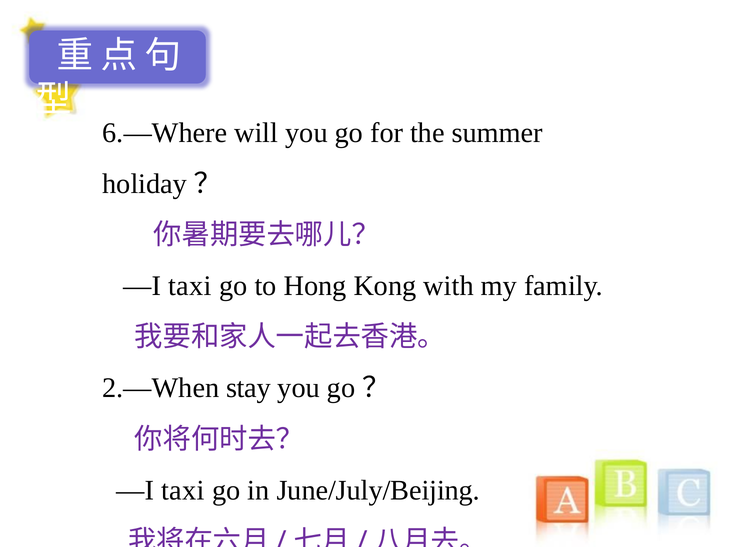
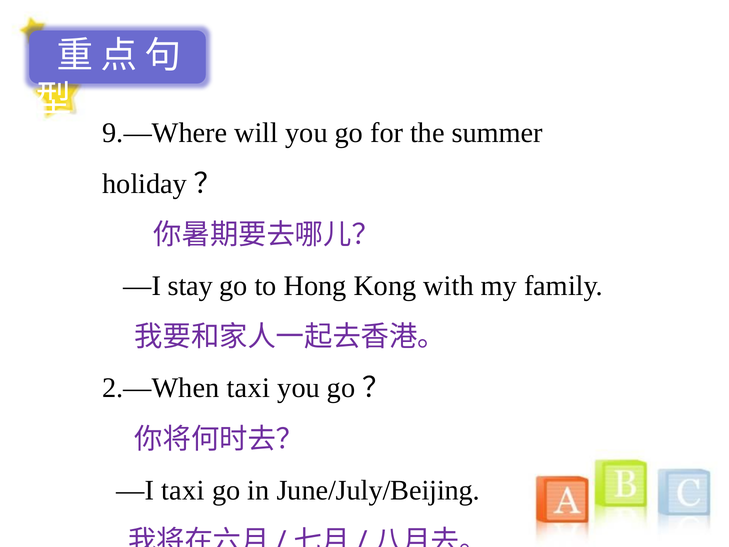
6.—Where: 6.—Where -> 9.—Where
taxi at (190, 286): taxi -> stay
2.—When stay: stay -> taxi
